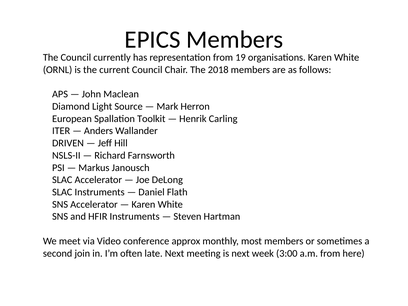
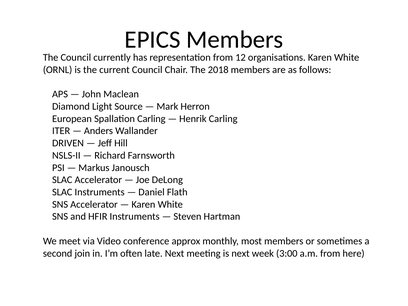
19: 19 -> 12
Spallation Toolkit: Toolkit -> Carling
